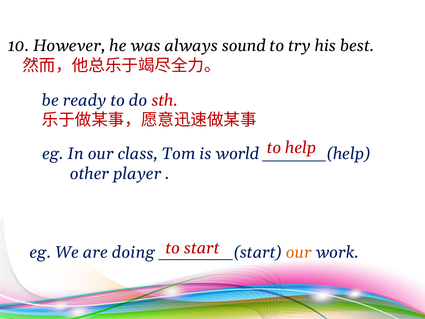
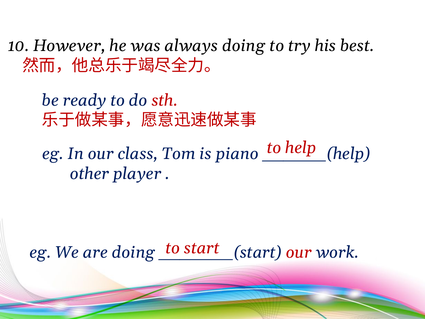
always sound: sound -> doing
world: world -> piano
our at (299, 252) colour: orange -> red
